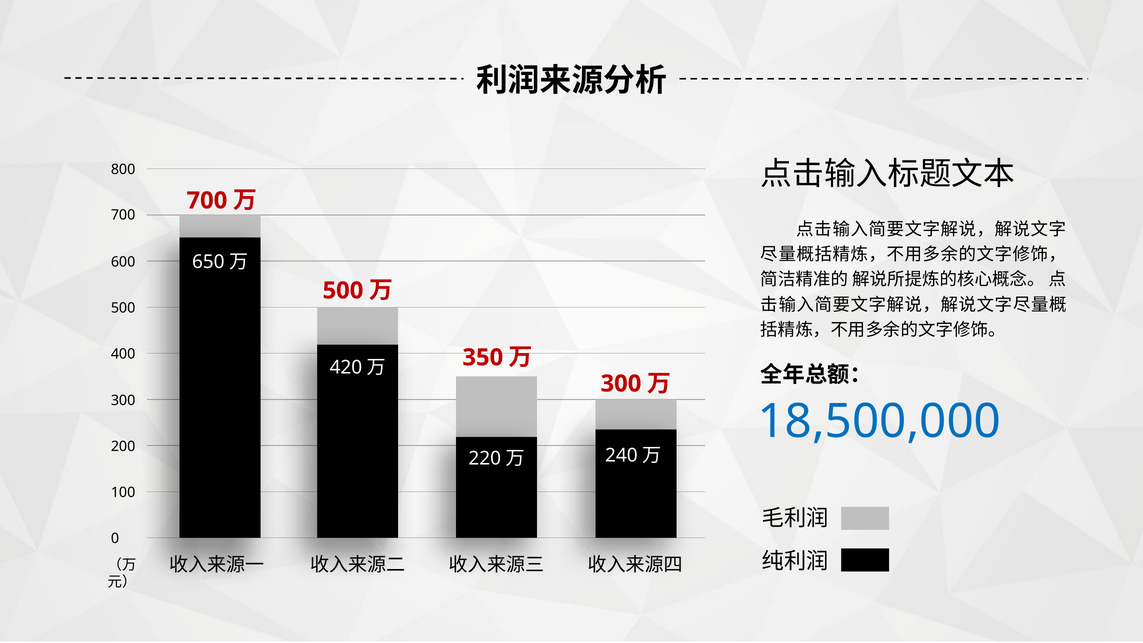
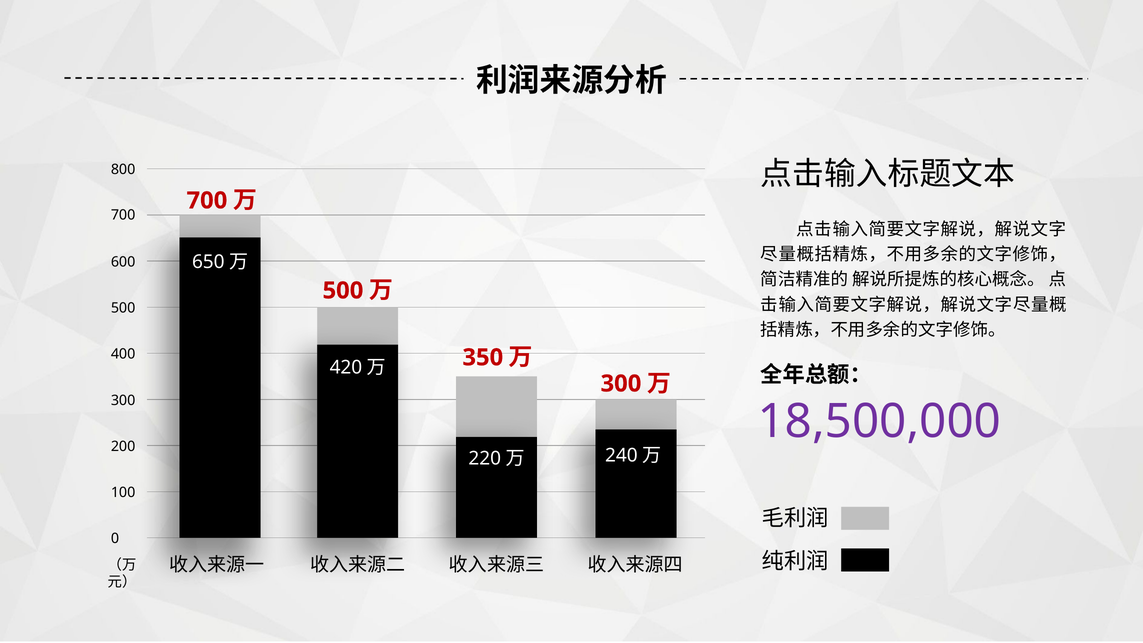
18,500,000 colour: blue -> purple
